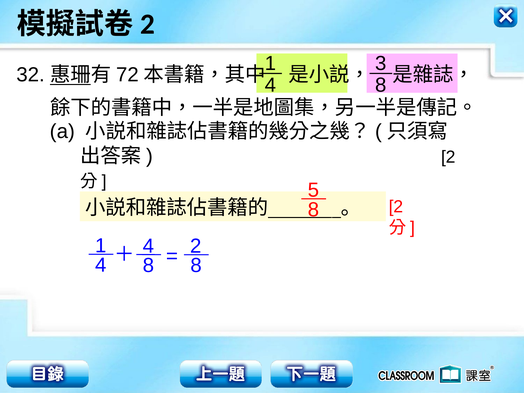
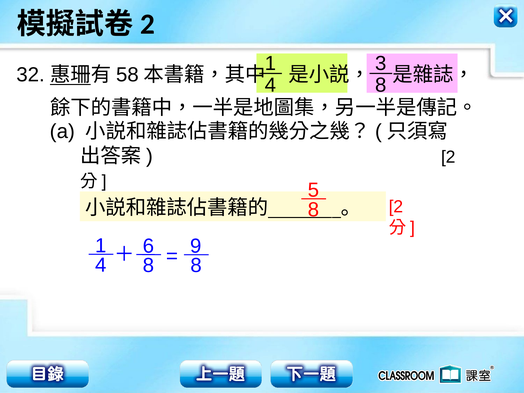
72: 72 -> 58
4 at (148, 246): 4 -> 6
2 at (196, 246): 2 -> 9
